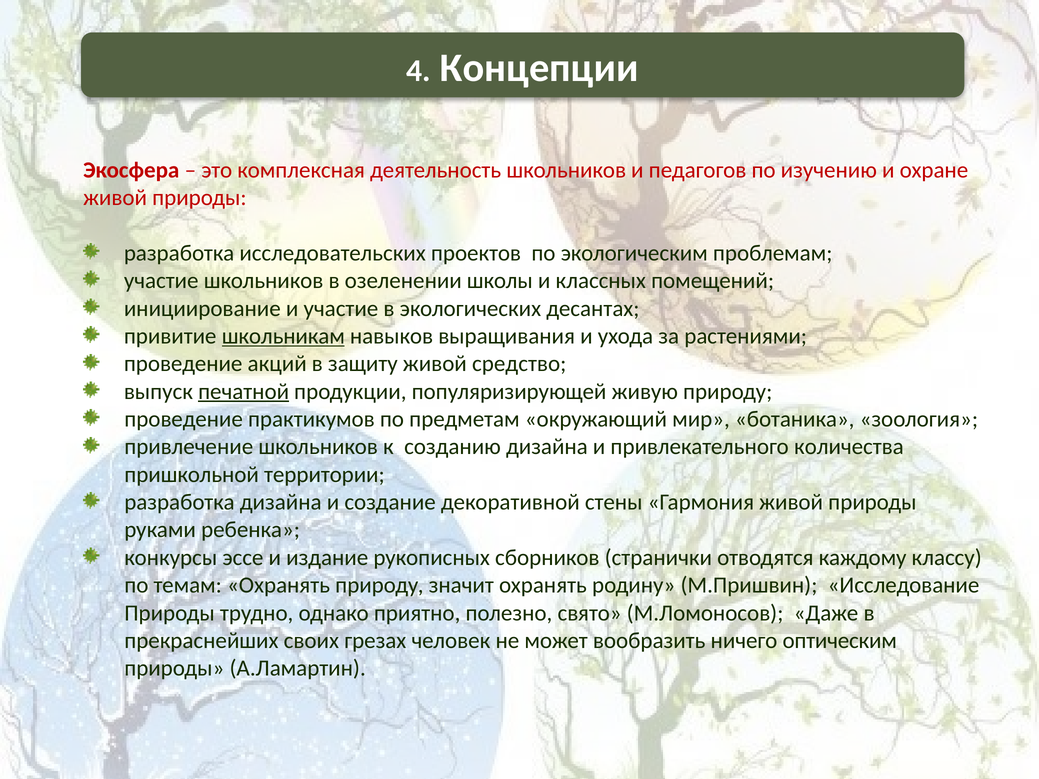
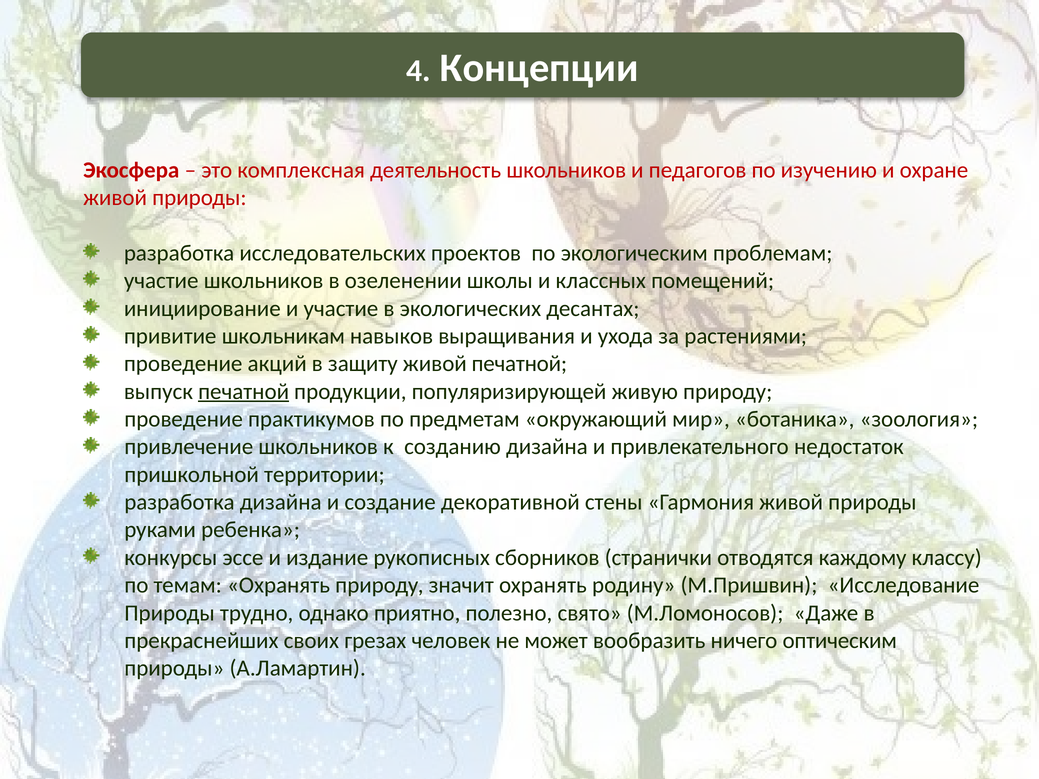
школьникам underline: present -> none
живой средство: средство -> печатной
количества: количества -> недостаток
